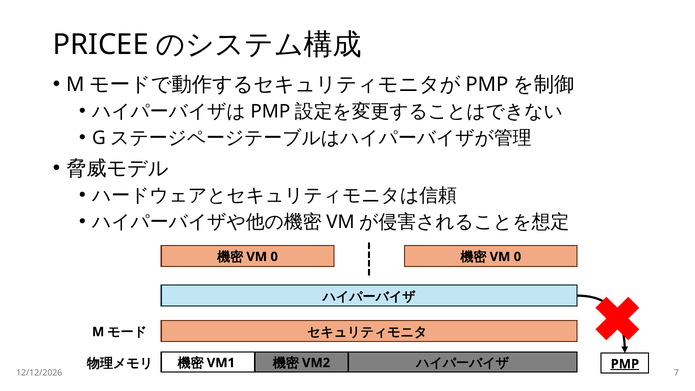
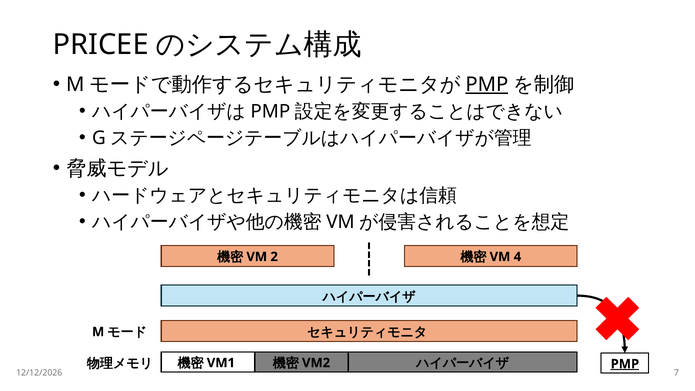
PMP at (487, 85) underline: none -> present
0 at (274, 257): 0 -> 2
0 at (517, 257): 0 -> 4
